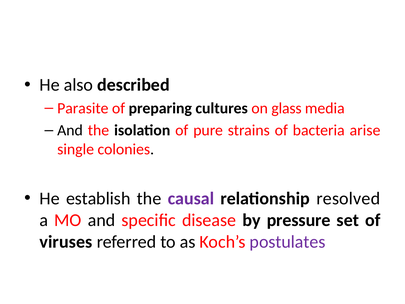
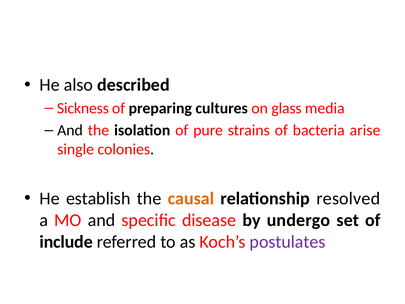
Parasite: Parasite -> Sickness
causal colour: purple -> orange
pressure: pressure -> undergo
viruses: viruses -> include
